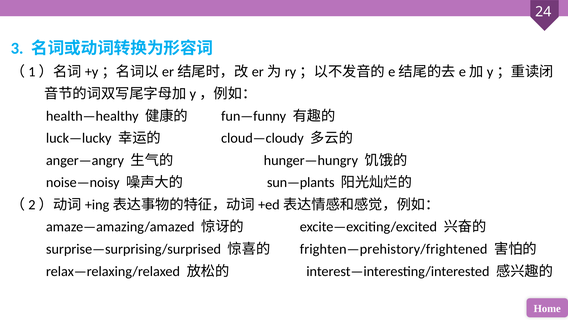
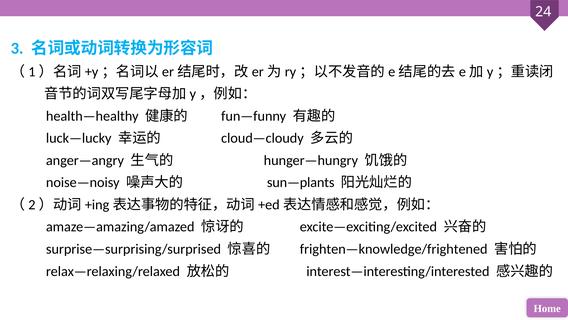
frighten—prehistory/frightened: frighten—prehistory/frightened -> frighten—knowledge/frightened
